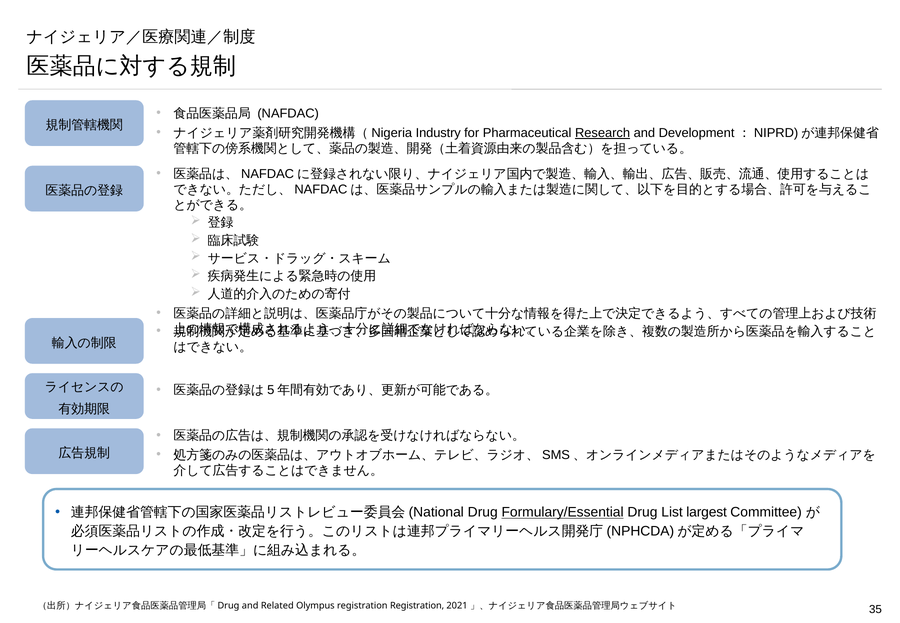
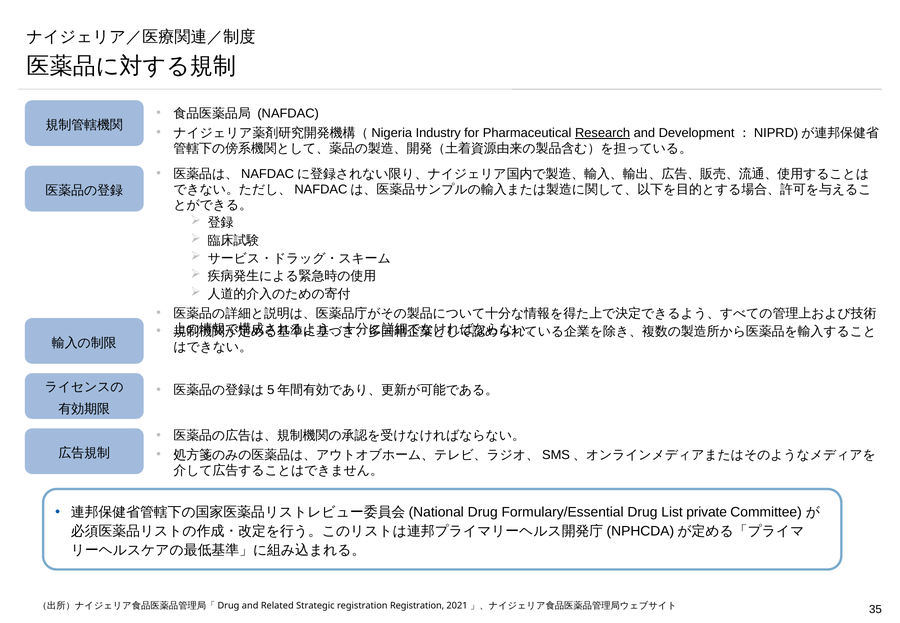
Formulary/Essential underline: present -> none
largest: largest -> private
Olympus: Olympus -> Strategic
